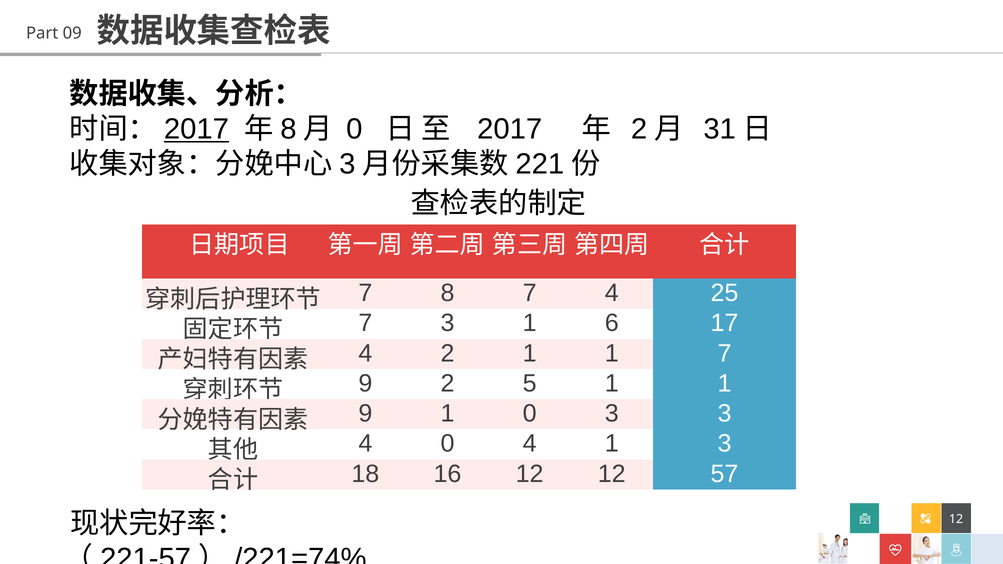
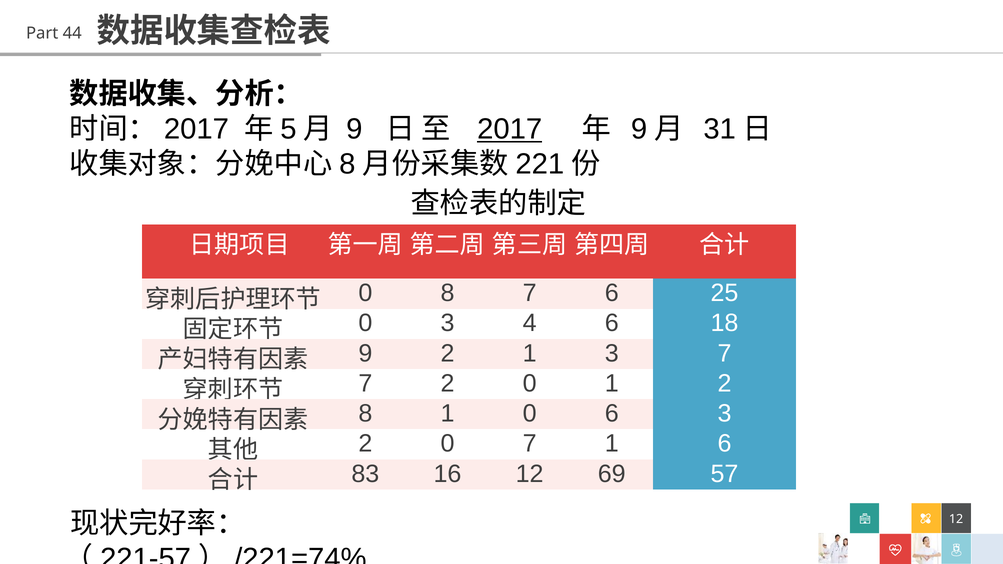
09: 09 -> 44
2017 at (196, 129) underline: present -> none
8 at (288, 129): 8 -> 5
0 at (354, 129): 0 -> 9
2017 at (510, 129) underline: none -> present
2 at (639, 129): 2 -> 9
3 at (347, 164): 3 -> 8
7 at (365, 293): 7 -> 0
7 4: 4 -> 6
7 at (365, 323): 7 -> 0
3 1: 1 -> 4
17: 17 -> 18
4 at (365, 353): 4 -> 9
2 1 1: 1 -> 3
9 at (365, 384): 9 -> 7
5 at (530, 384): 5 -> 0
1 at (724, 384): 1 -> 2
9 at (365, 414): 9 -> 8
0 3: 3 -> 6
4 at (365, 444): 4 -> 2
0 4: 4 -> 7
1 3: 3 -> 6
18: 18 -> 83
12 12: 12 -> 69
